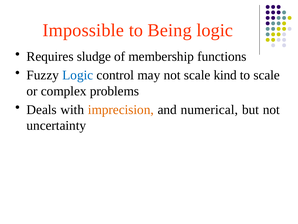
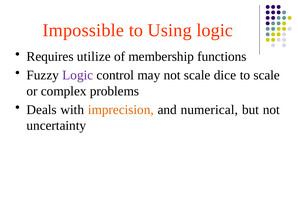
Being: Being -> Using
sludge: sludge -> utilize
Logic at (78, 75) colour: blue -> purple
kind: kind -> dice
